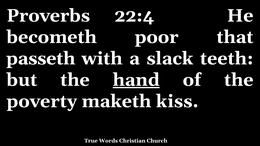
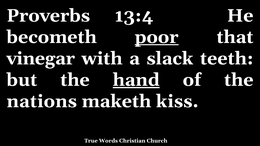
22:4: 22:4 -> 13:4
poor underline: none -> present
passeth: passeth -> vinegar
poverty: poverty -> nations
